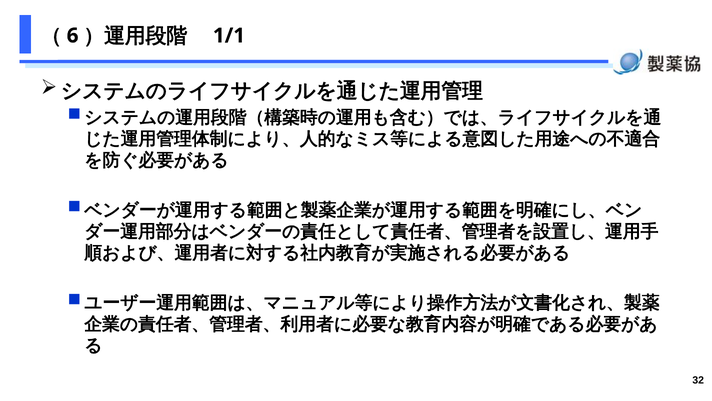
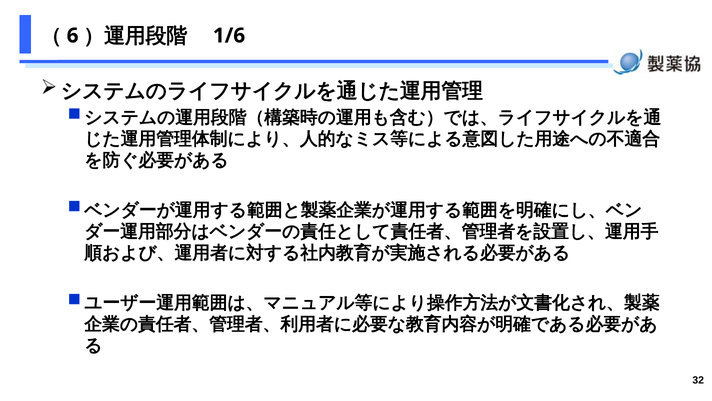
1/1: 1/1 -> 1/6
